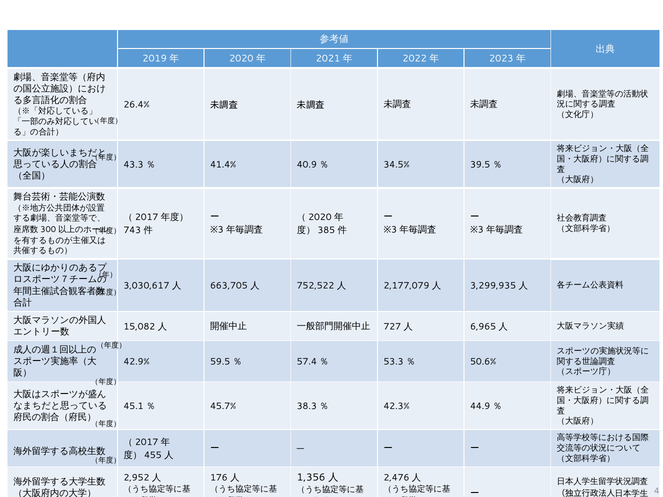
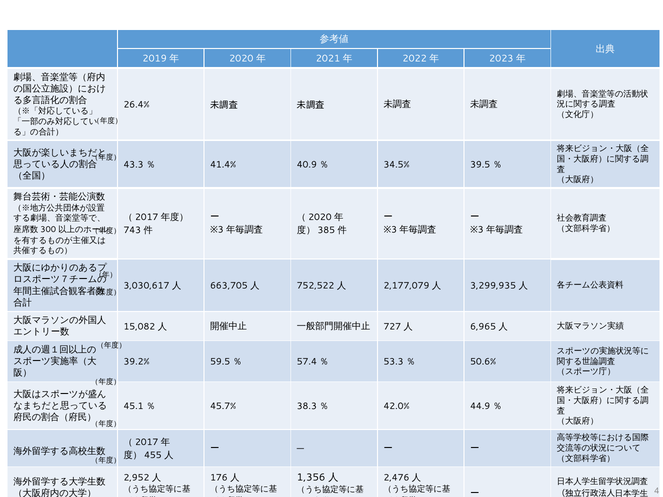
42.9%: 42.9% -> 39.2%
42.3%: 42.3% -> 42.0%
